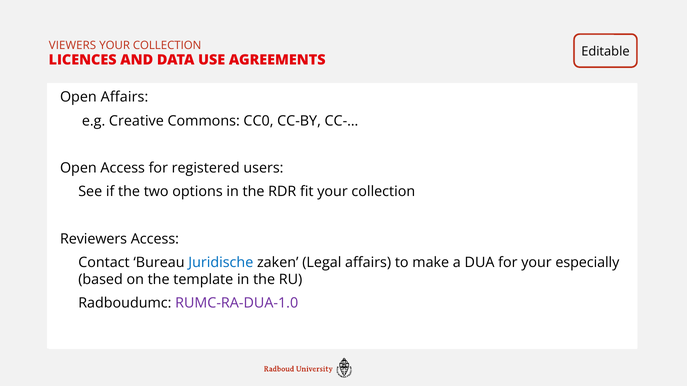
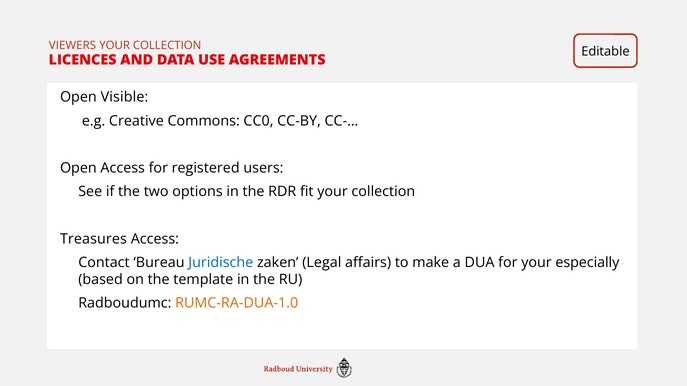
Open Affairs: Affairs -> Visible
Reviewers: Reviewers -> Treasures
RUMC-RA-DUA-1.0 colour: purple -> orange
